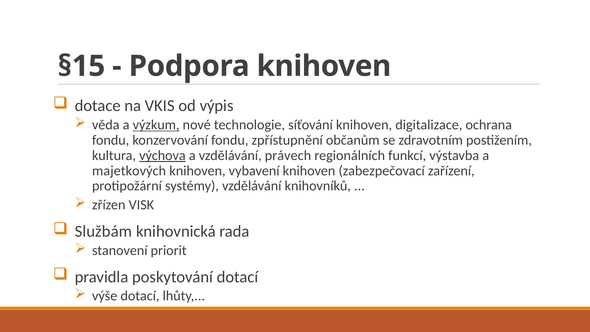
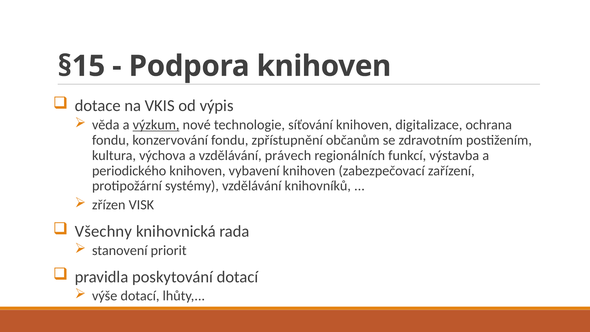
výchova underline: present -> none
majetkových: majetkových -> periodického
Službám: Službám -> Všechny
